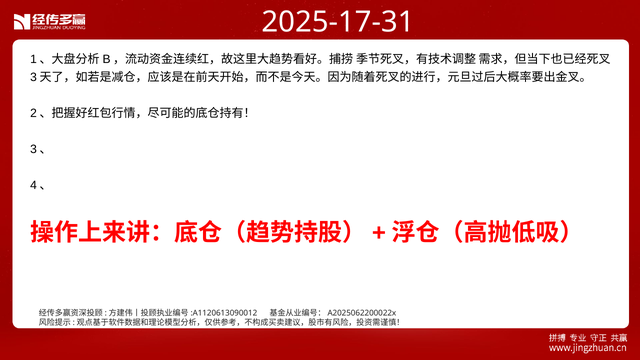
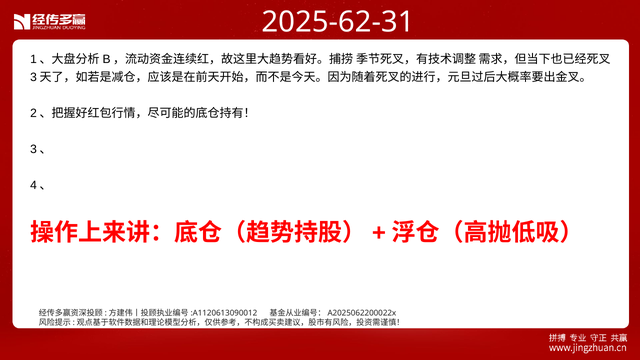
2025-17-31: 2025-17-31 -> 2025-62-31
